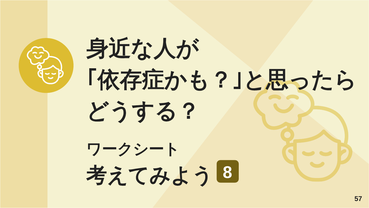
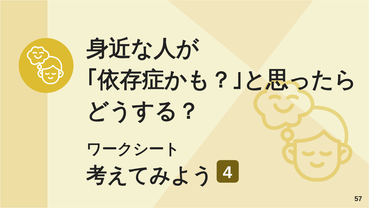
8: 8 -> 4
